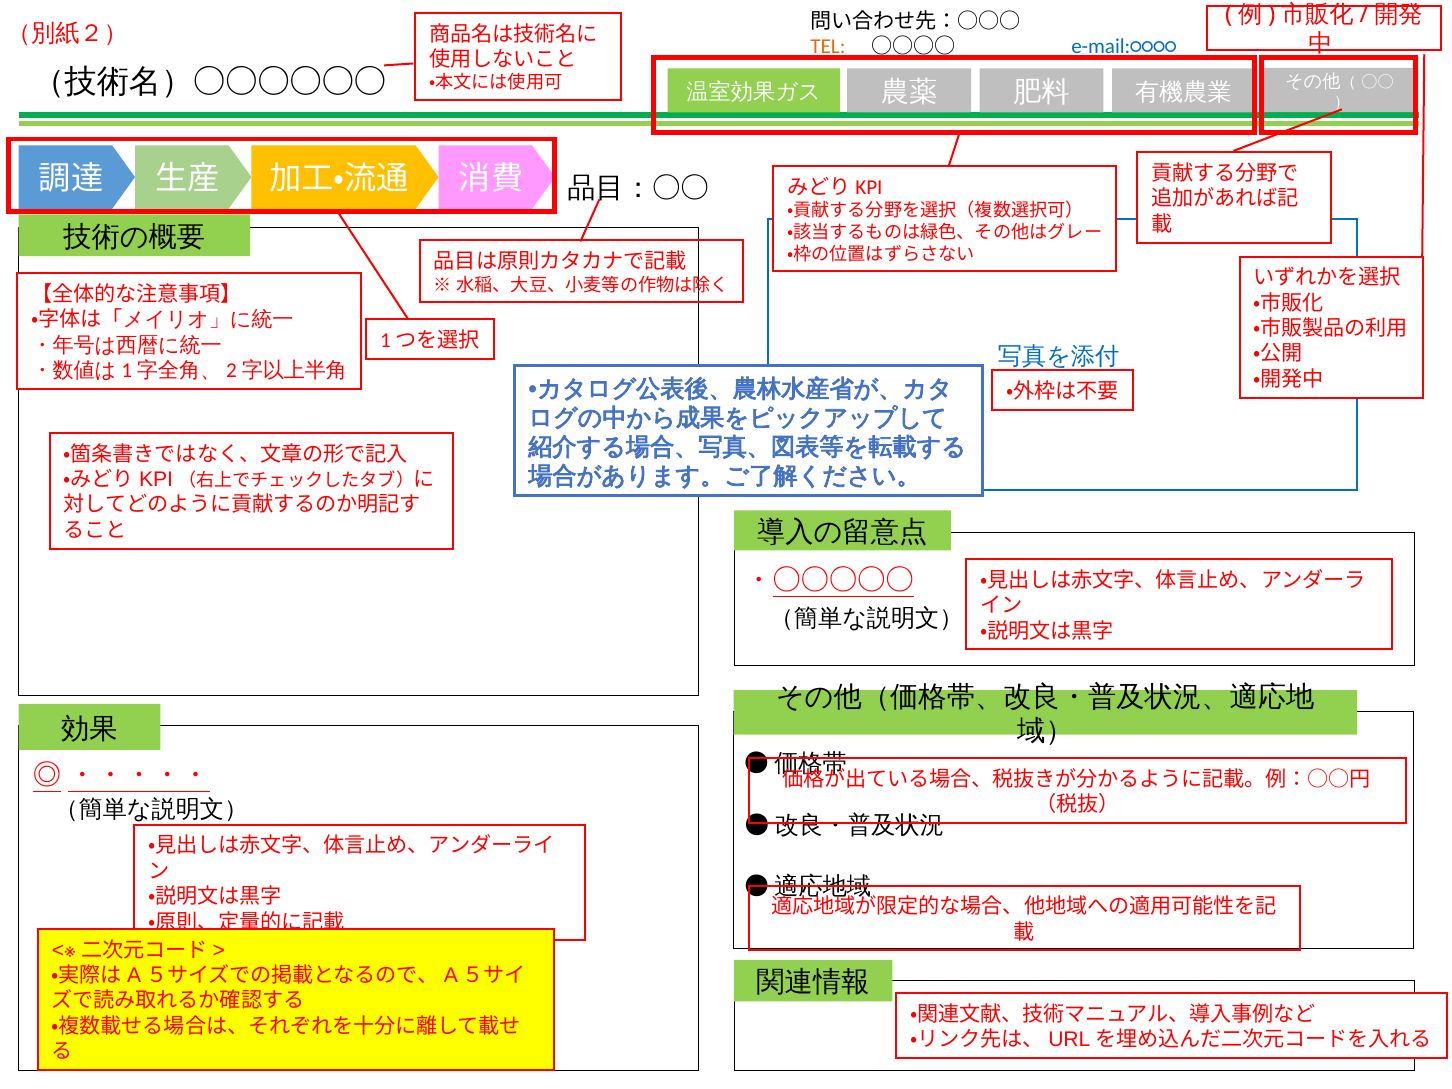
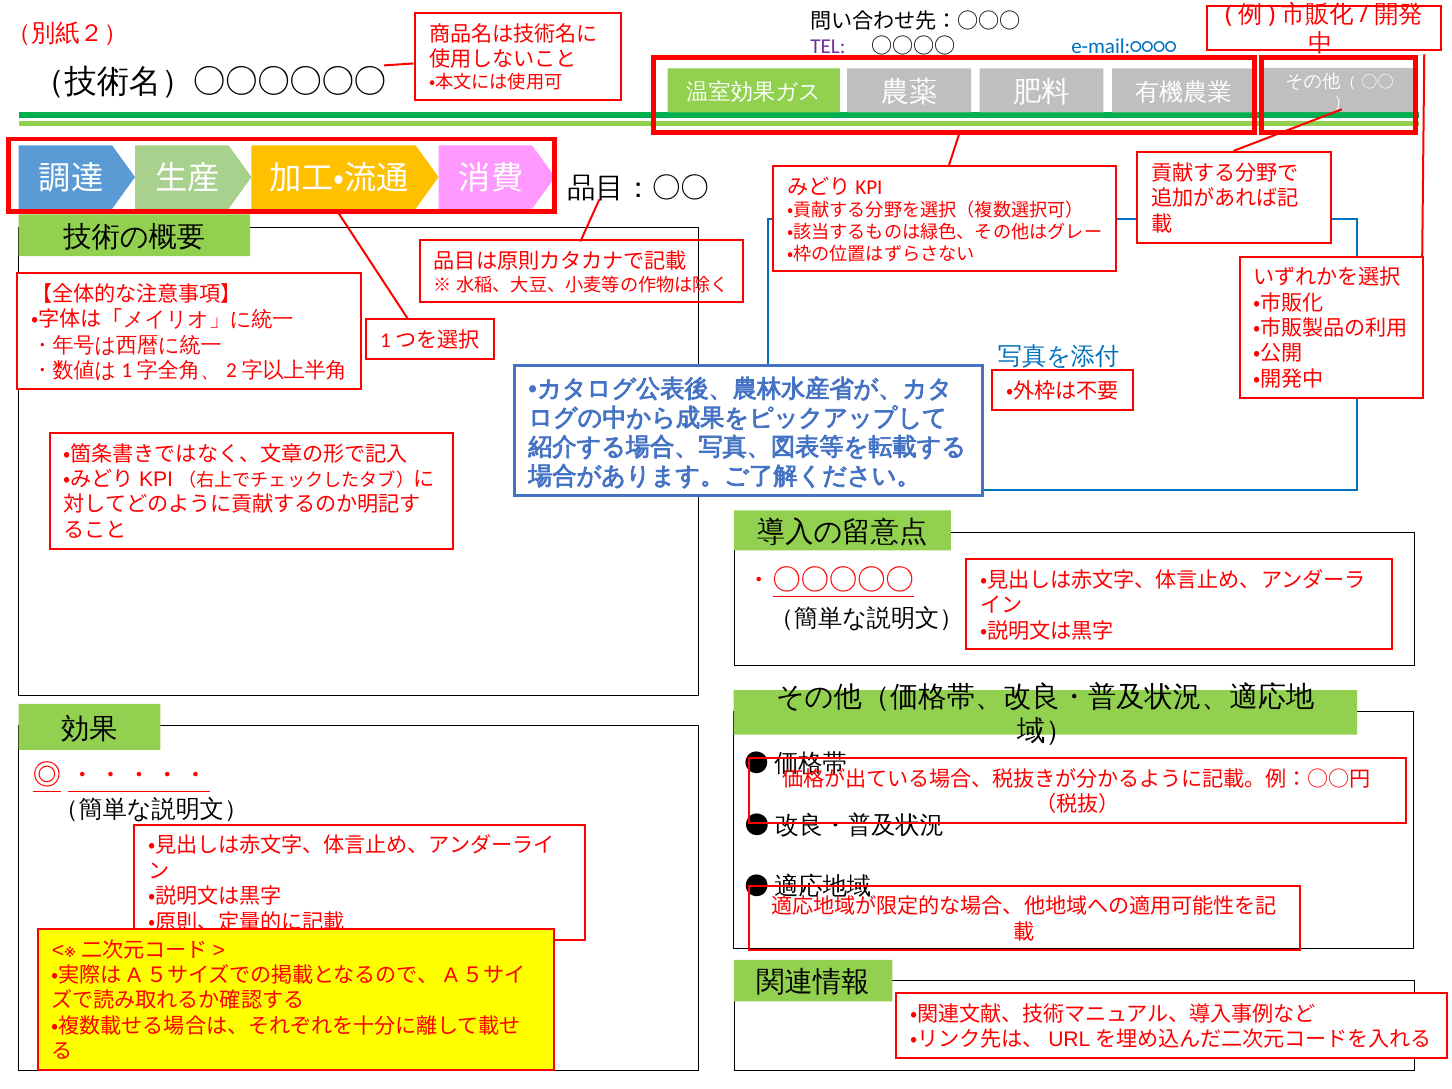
TEL colour: orange -> purple
